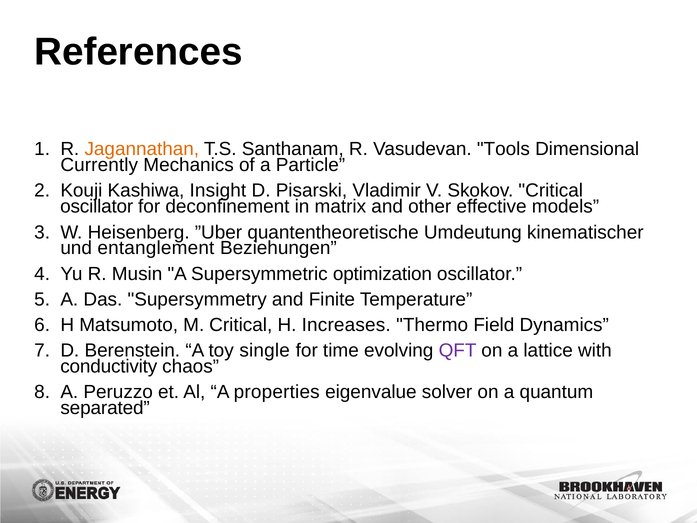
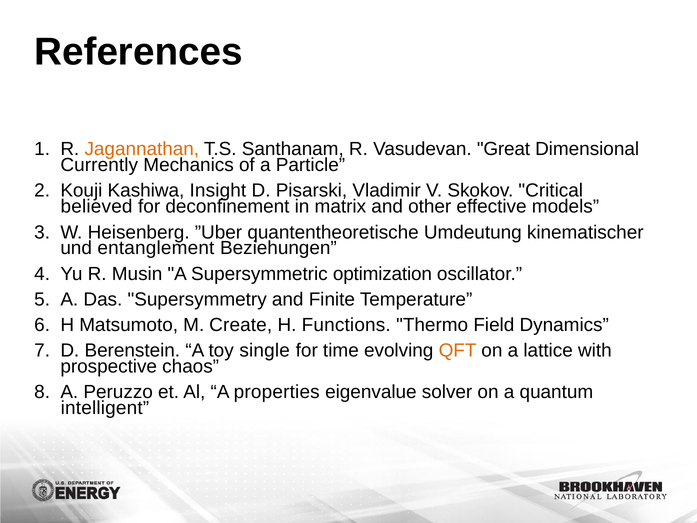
Tools: Tools -> Great
oscillator at (97, 207): oscillator -> believed
M Critical: Critical -> Create
Increases: Increases -> Functions
QFT colour: purple -> orange
conductivity: conductivity -> prospective
separated: separated -> intelligent
